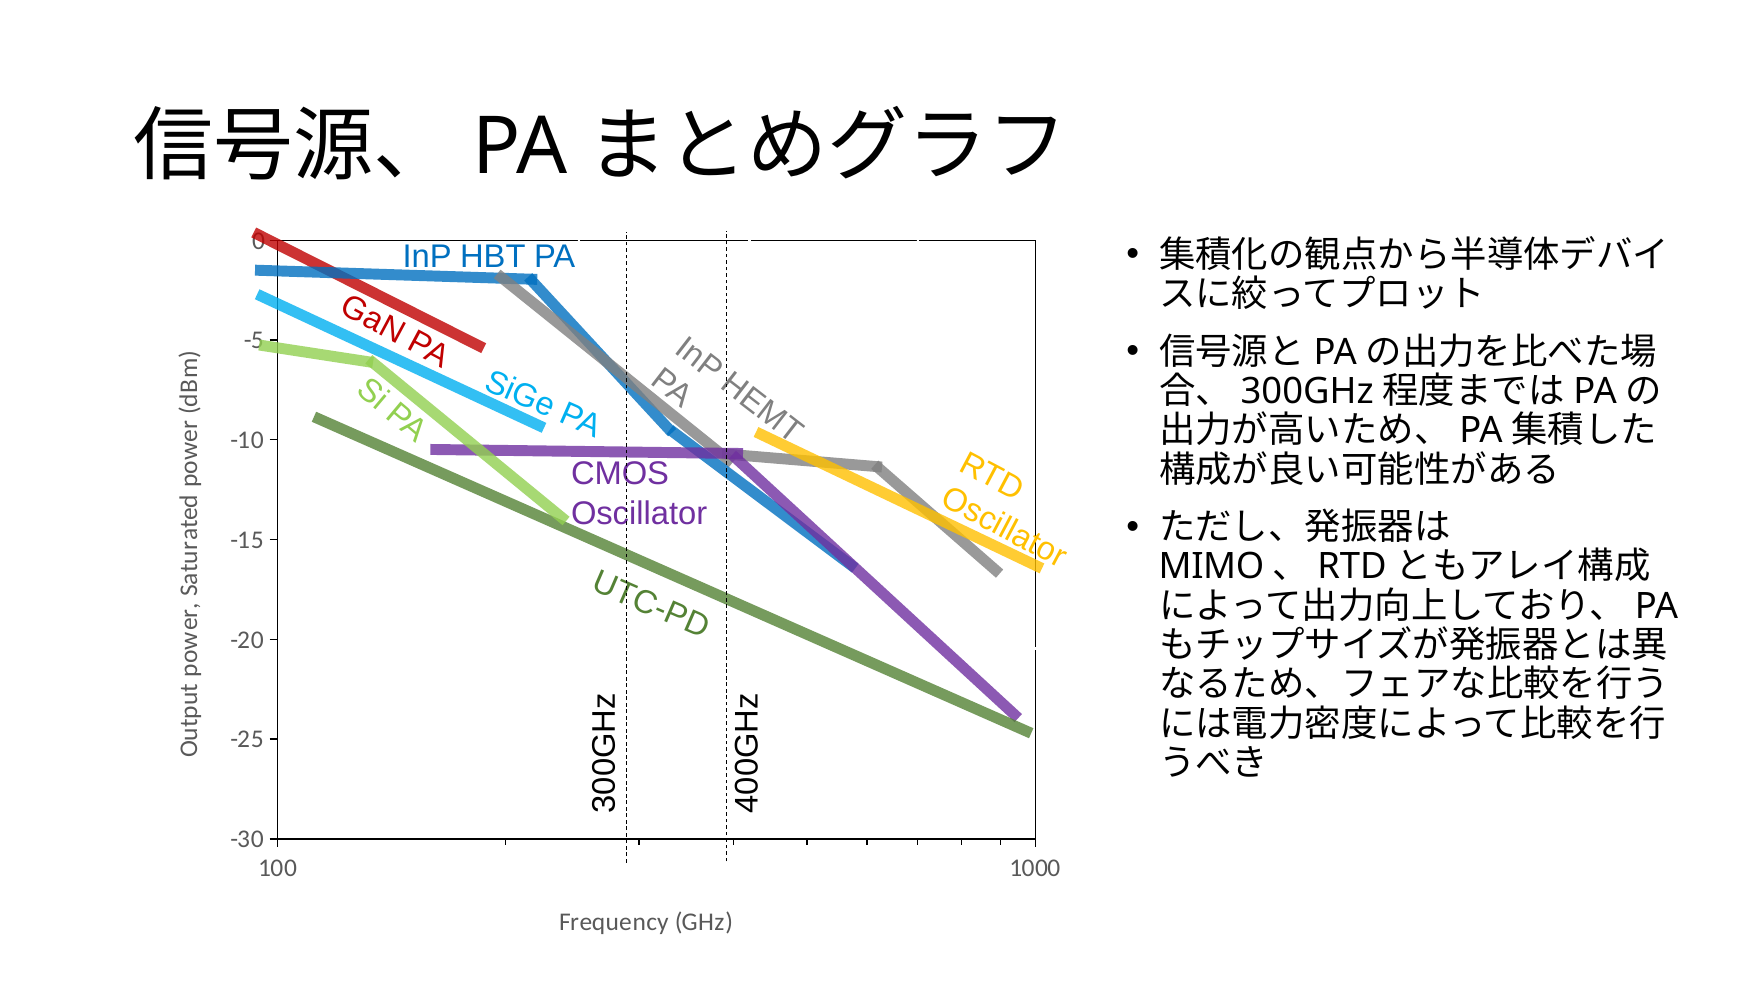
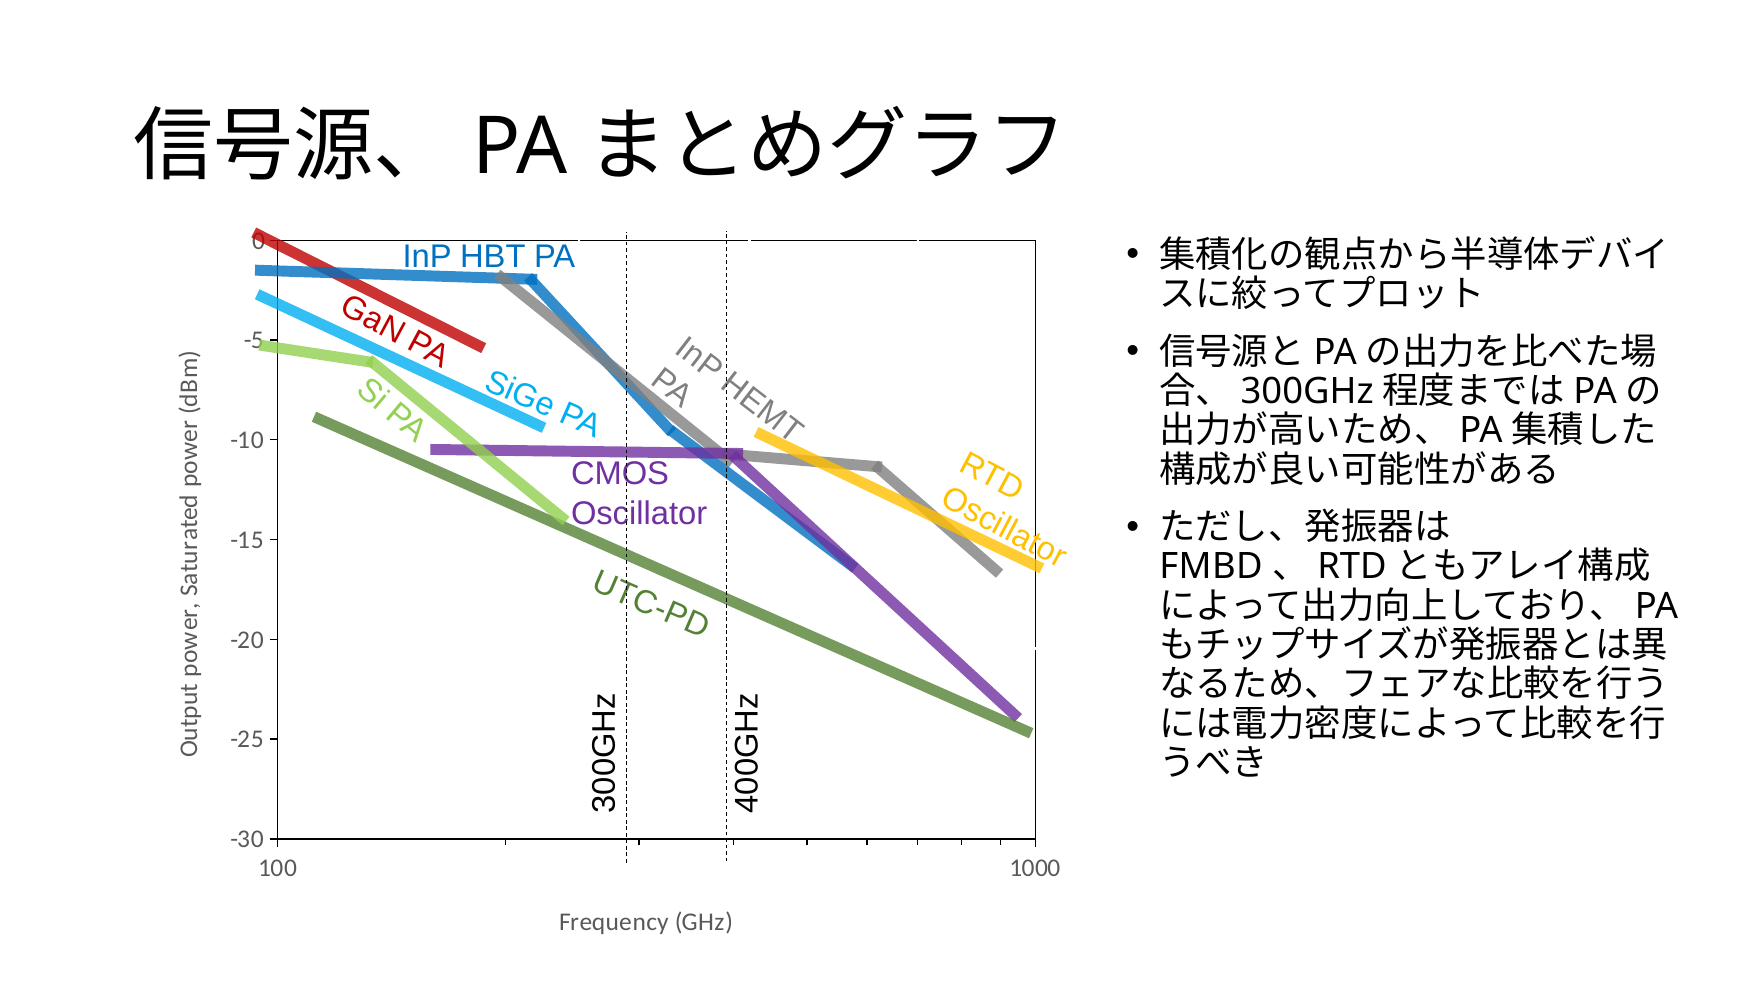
MIMO: MIMO -> FMBD
